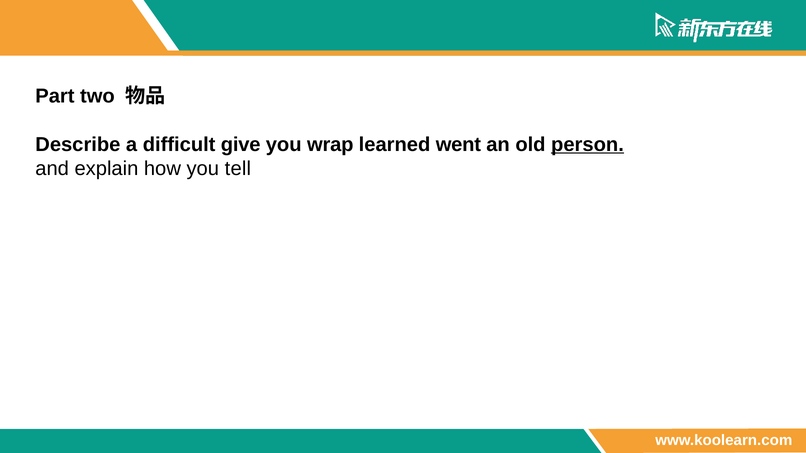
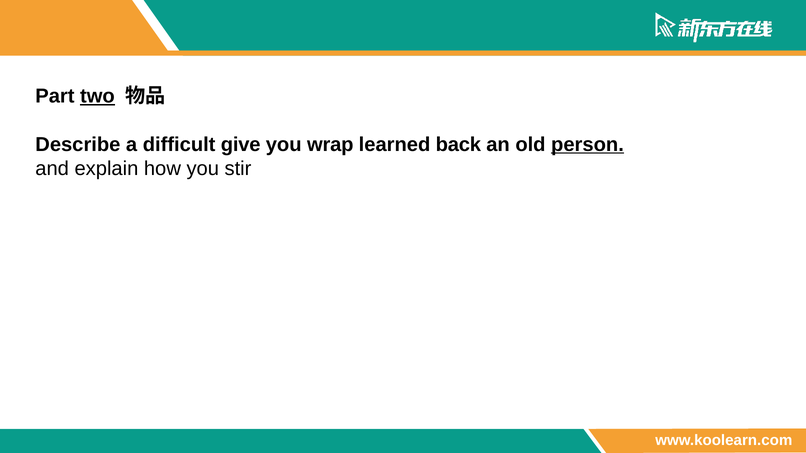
two underline: none -> present
went: went -> back
tell: tell -> stir
